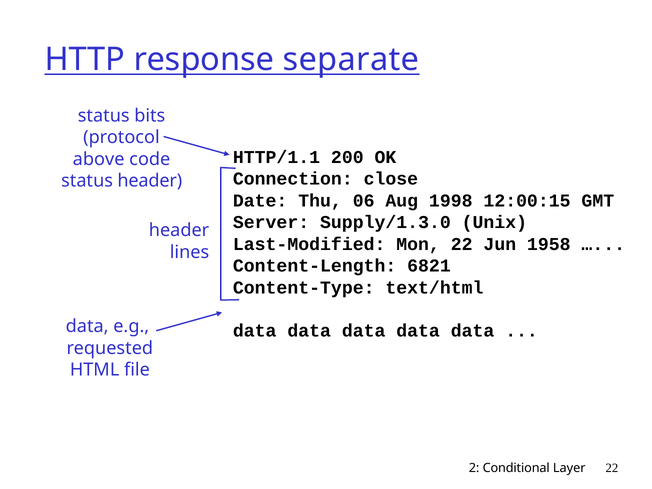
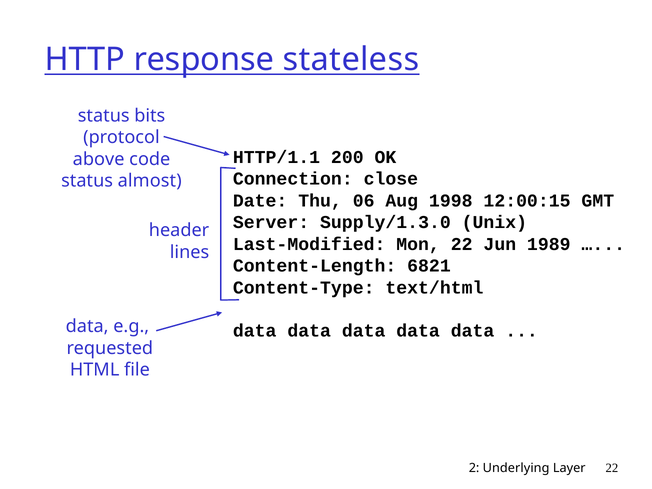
separate: separate -> stateless
status header: header -> almost
1958: 1958 -> 1989
Conditional: Conditional -> Underlying
